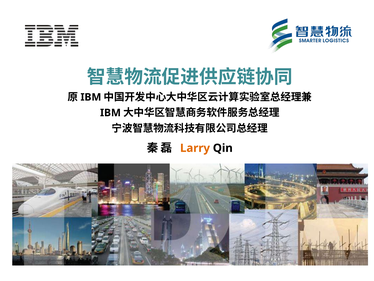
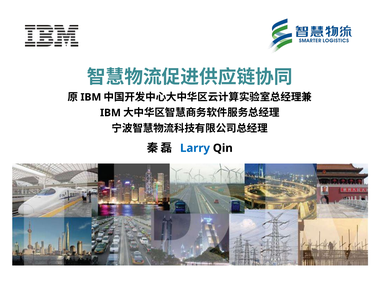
Larry colour: orange -> blue
